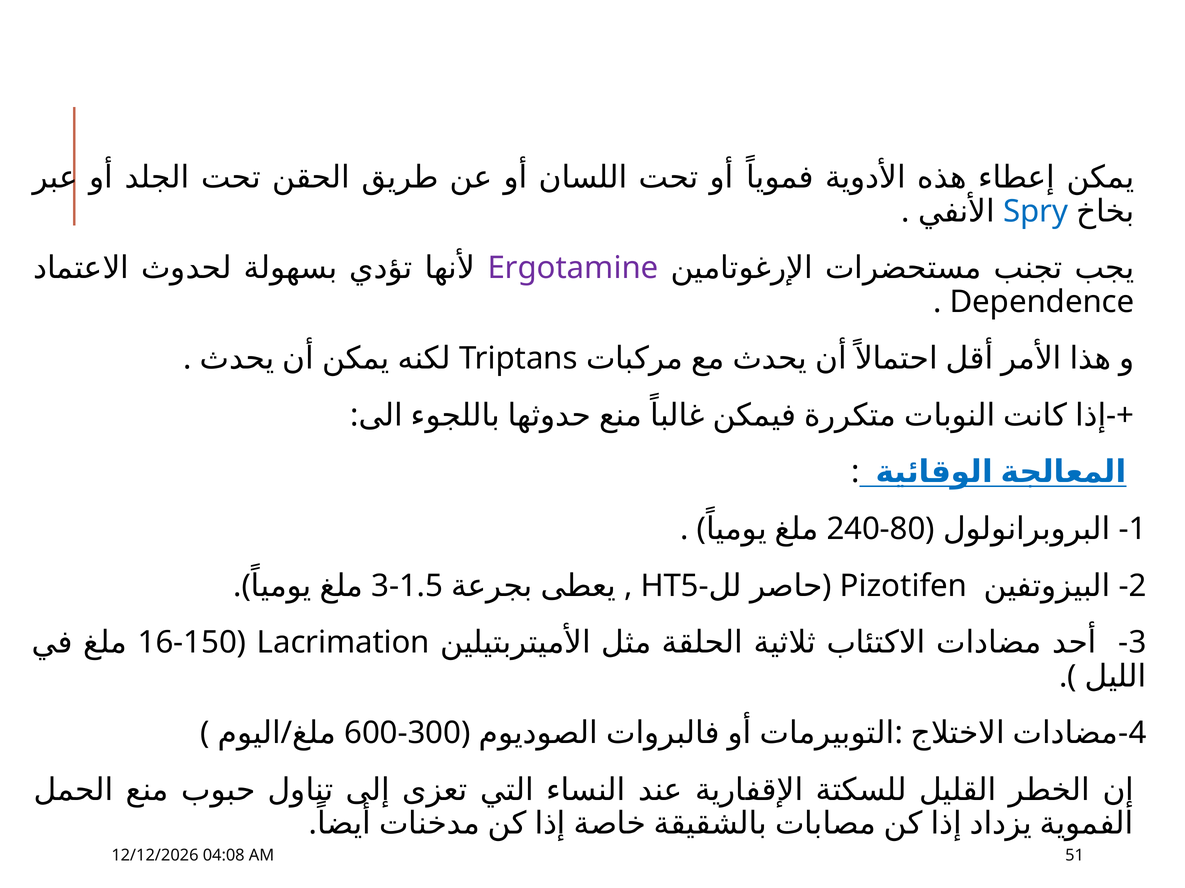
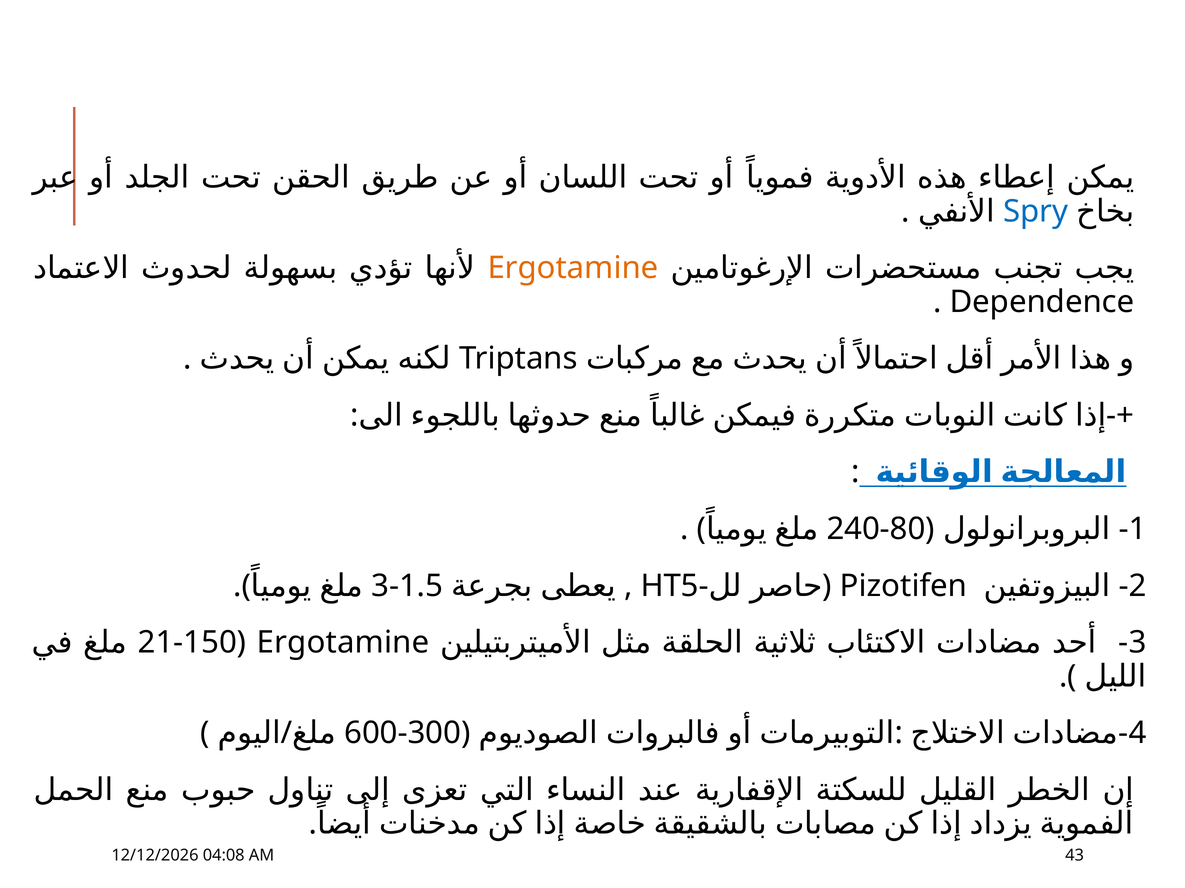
Ergotamine at (573, 268) colour: purple -> orange
16-150: 16-150 -> 21-150
Lacrimation at (343, 643): Lacrimation -> Ergotamine
51: 51 -> 43
